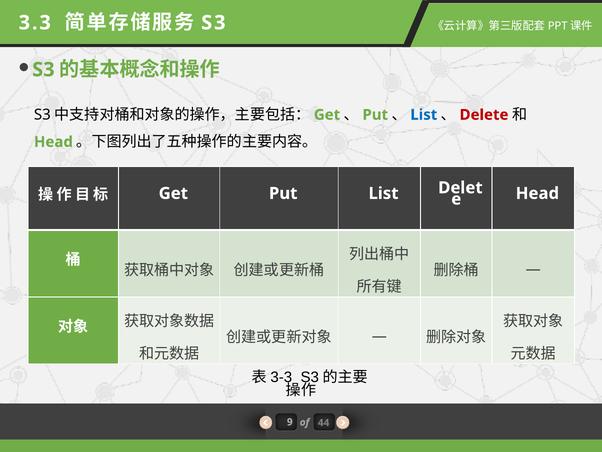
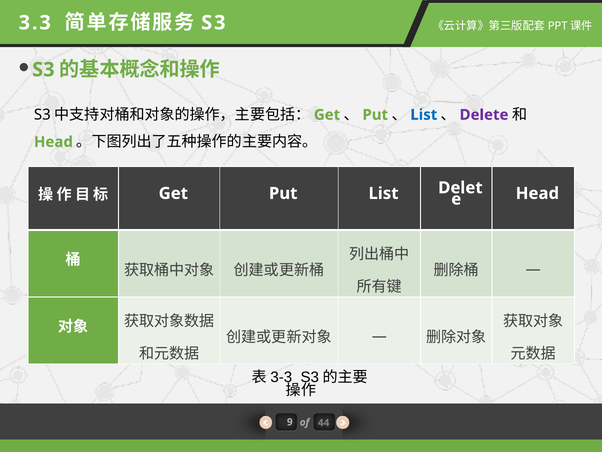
Delete colour: red -> purple
